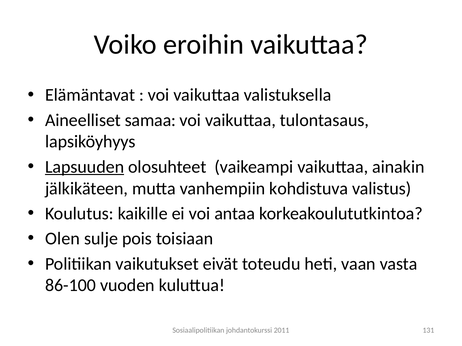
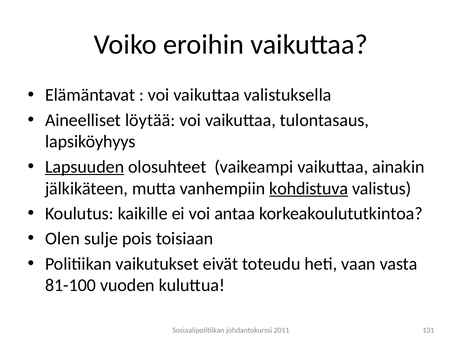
samaa: samaa -> löytää
kohdistuva underline: none -> present
86-100: 86-100 -> 81-100
